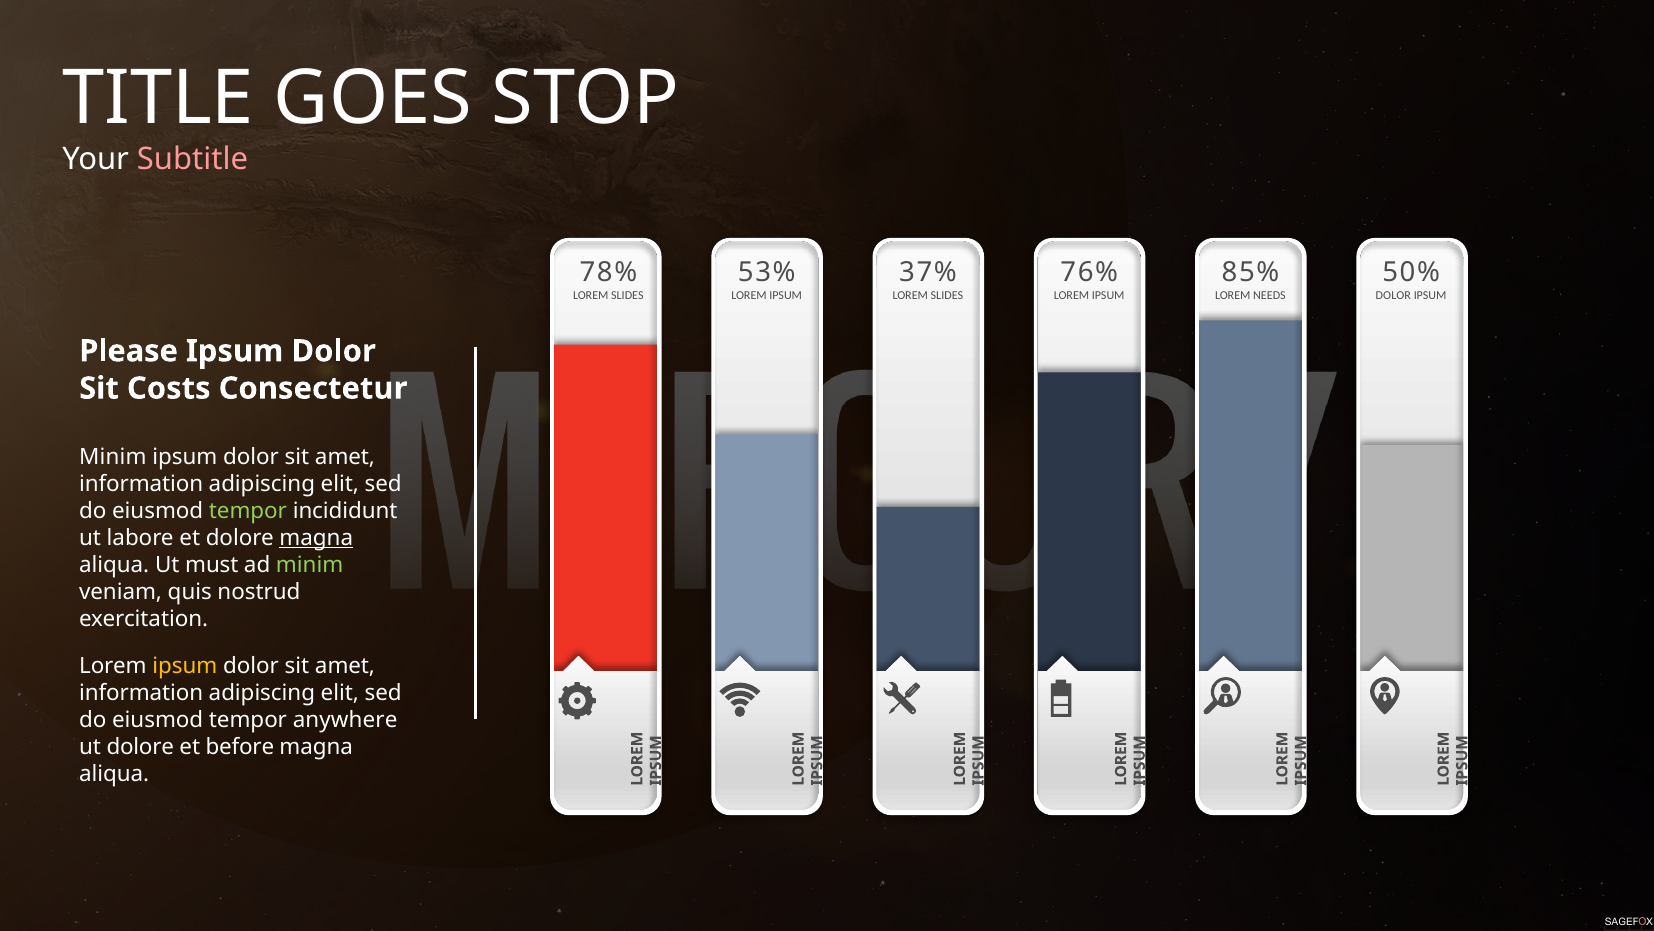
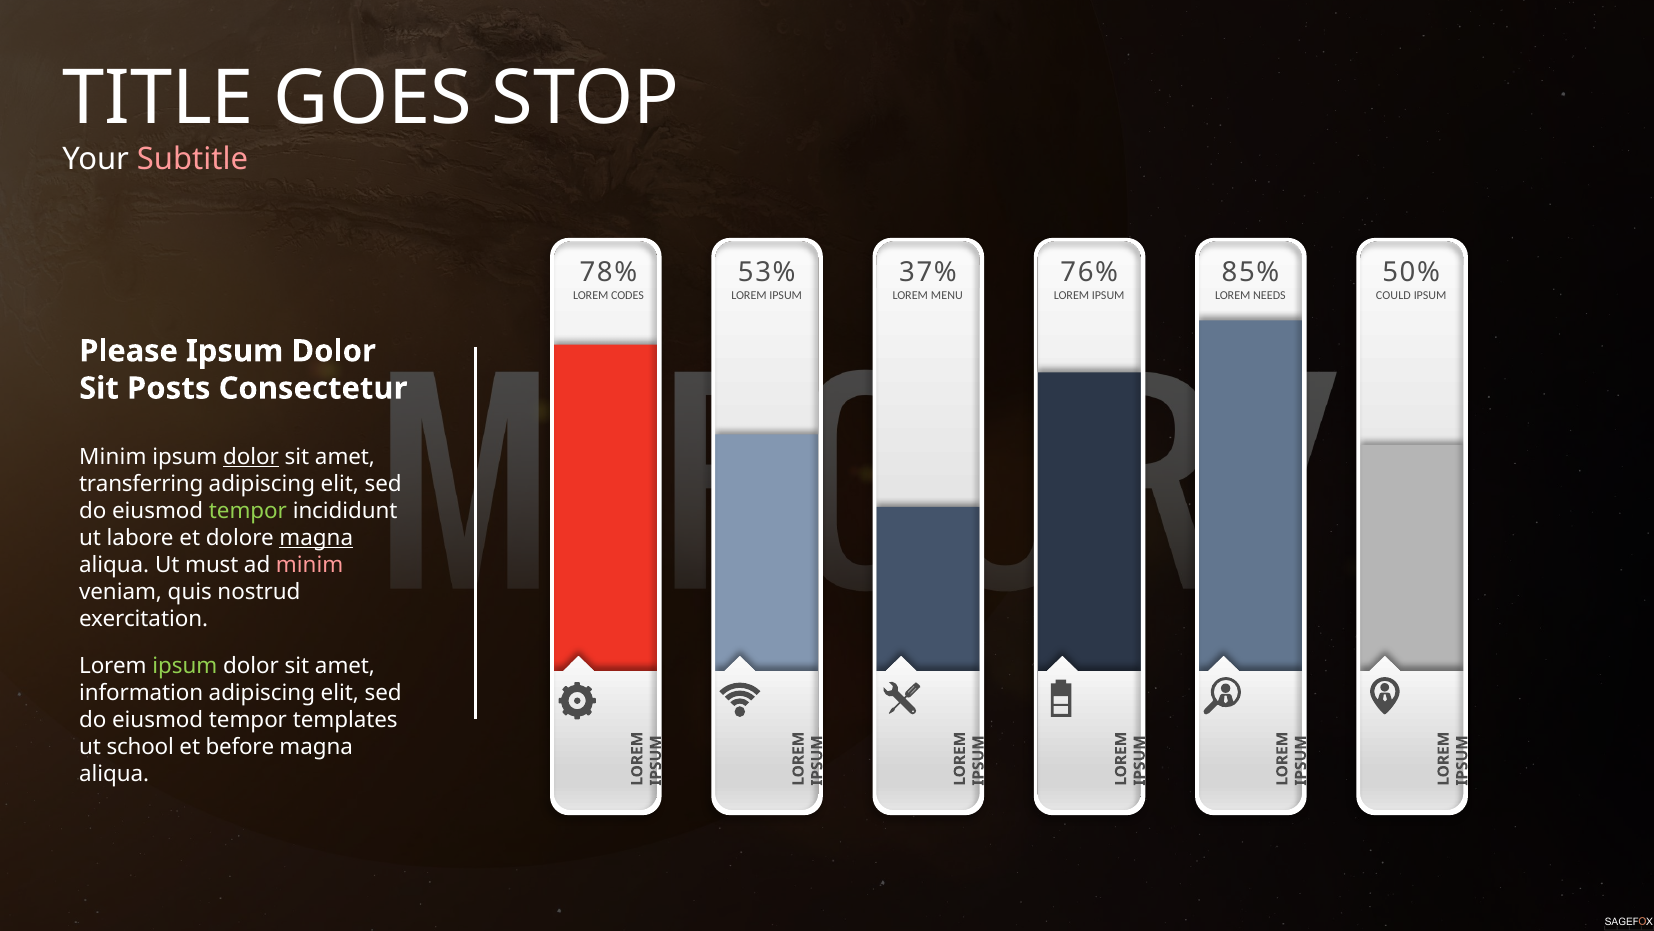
SLIDES at (627, 295): SLIDES -> CODES
SLIDES at (947, 295): SLIDES -> MENU
DOLOR at (1393, 295): DOLOR -> COULD
Costs: Costs -> Posts
dolor at (251, 457) underline: none -> present
information at (141, 484): information -> transferring
minim at (310, 564) colour: light green -> pink
ipsum at (185, 666) colour: yellow -> light green
anywhere: anywhere -> templates
ut dolore: dolore -> school
